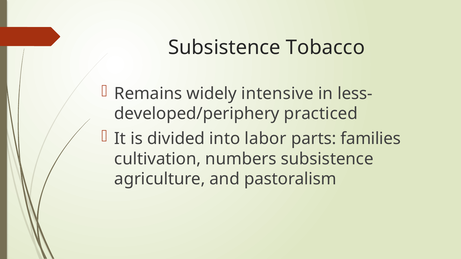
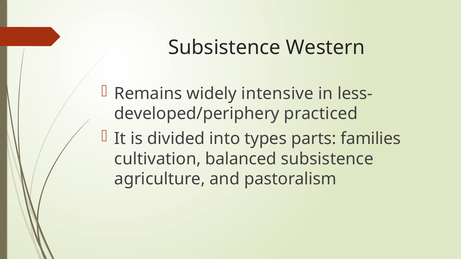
Tobacco: Tobacco -> Western
labor: labor -> types
numbers: numbers -> balanced
